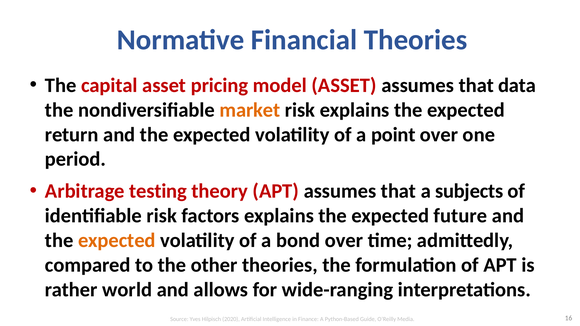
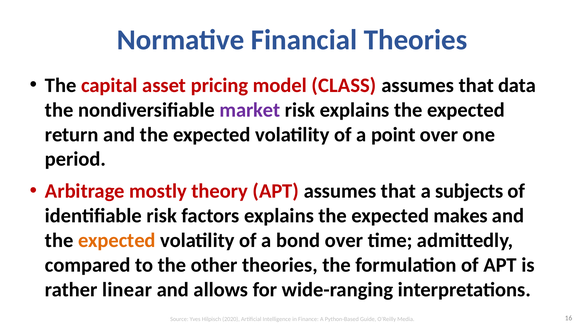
model ASSET: ASSET -> CLASS
market colour: orange -> purple
testing: testing -> mostly
future: future -> makes
world: world -> linear
